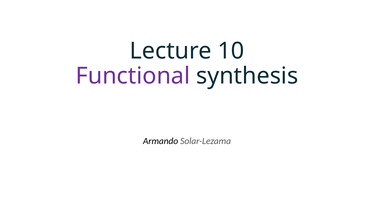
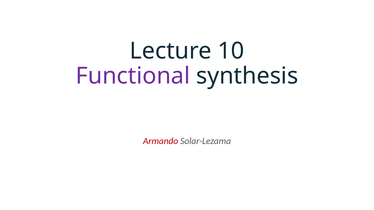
Armando colour: black -> red
